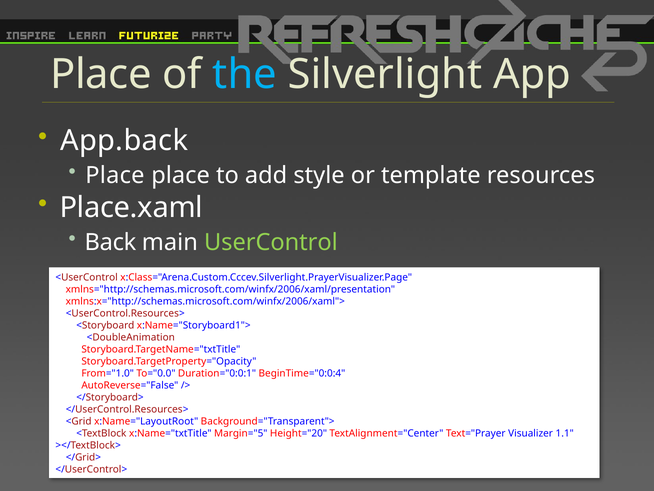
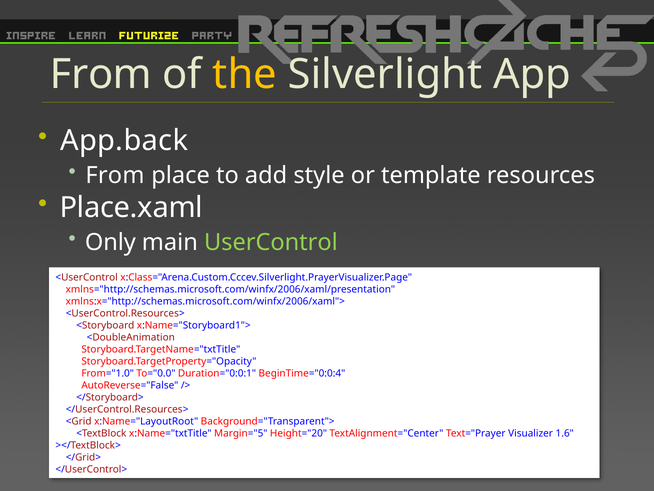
Place at (101, 74): Place -> From
the colour: light blue -> yellow
Place at (115, 175): Place -> From
Back: Back -> Only
1.1: 1.1 -> 1.6
